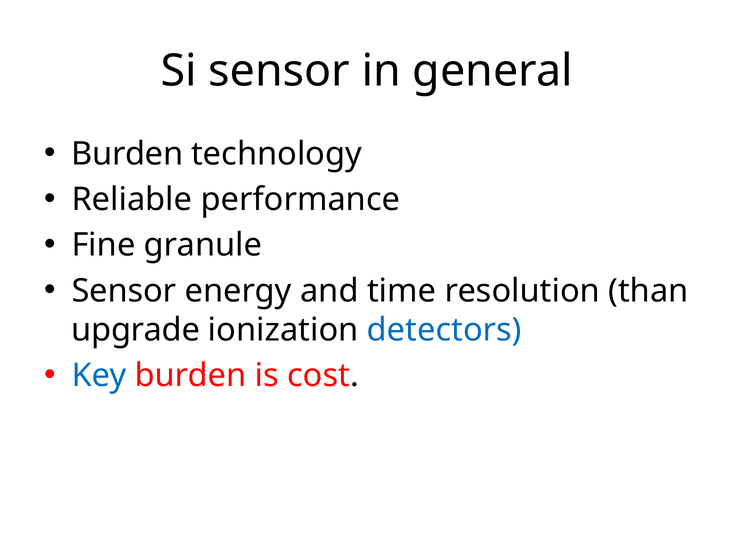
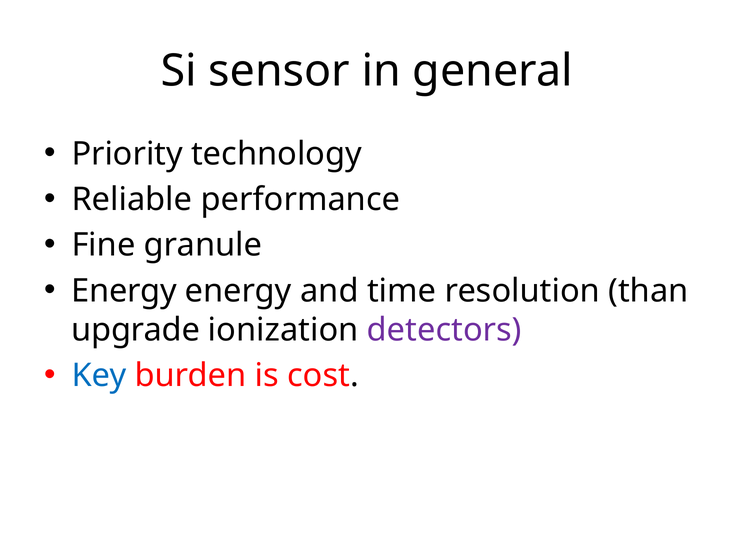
Burden at (127, 154): Burden -> Priority
Sensor at (124, 291): Sensor -> Energy
detectors colour: blue -> purple
